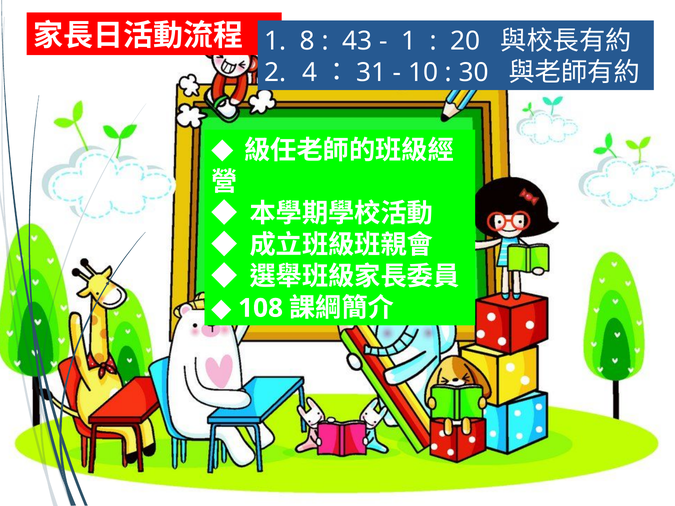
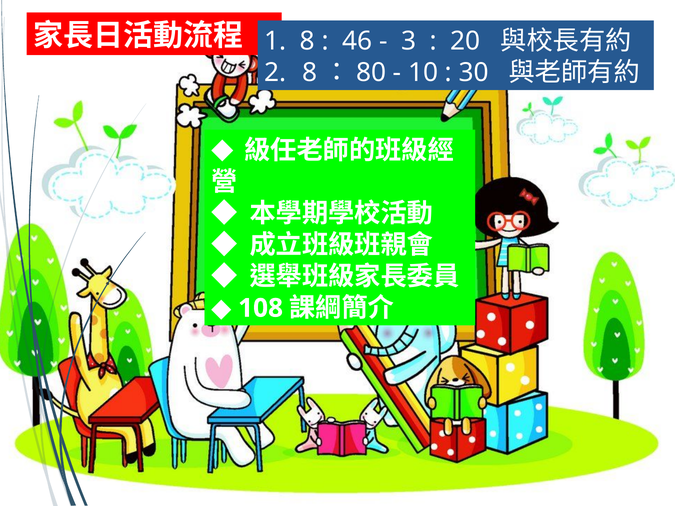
43: 43 -> 46
1 at (409, 41): 1 -> 3
4 at (310, 73): 4 -> 8
31: 31 -> 80
